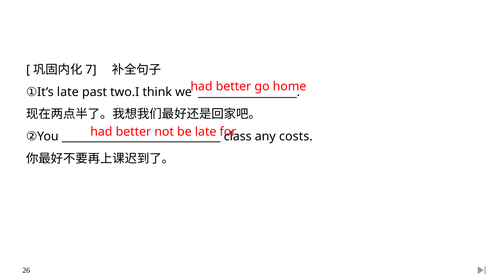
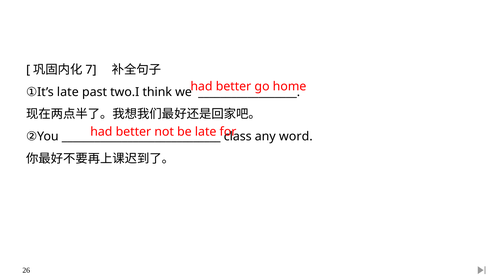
costs: costs -> word
